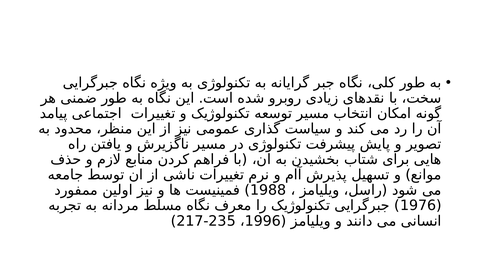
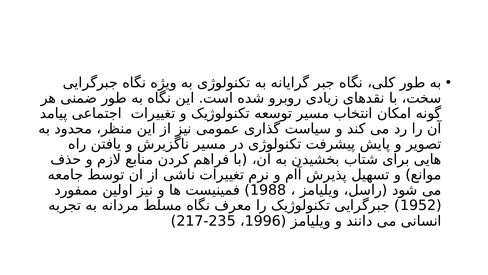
1976: 1976 -> 1952
